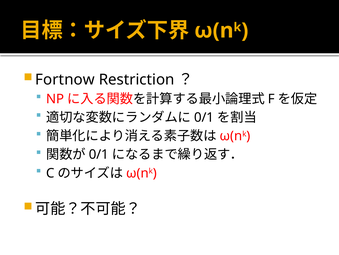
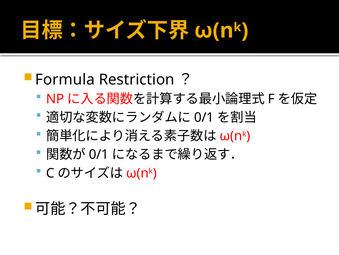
Fortnow: Fortnow -> Formula
